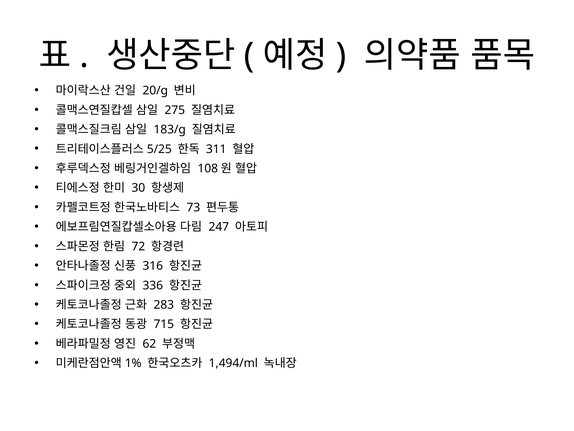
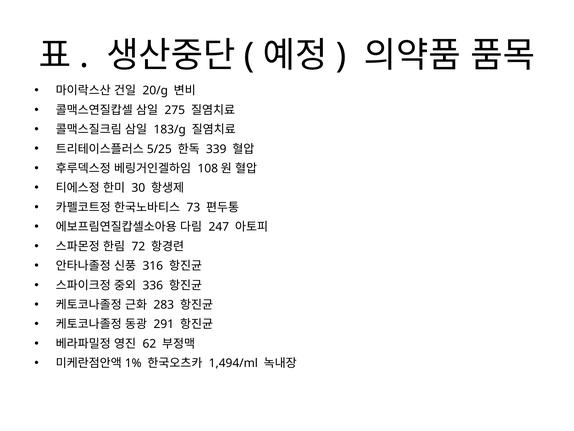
311: 311 -> 339
715: 715 -> 291
